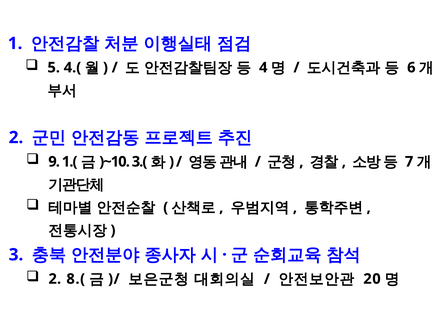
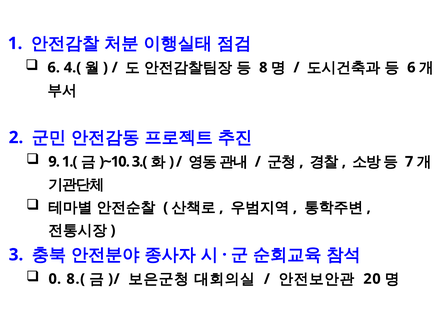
5 at (54, 68): 5 -> 6
4: 4 -> 8
2 at (55, 279): 2 -> 0
